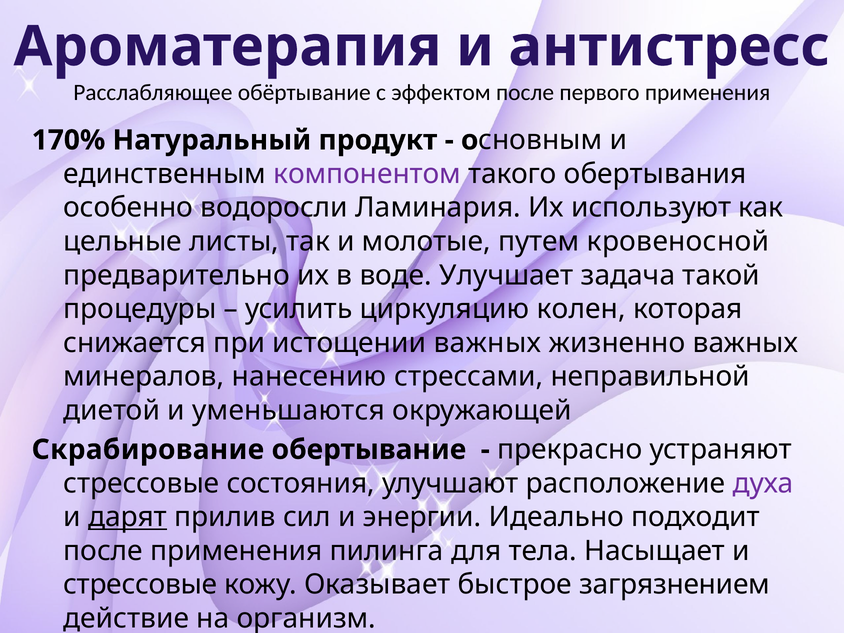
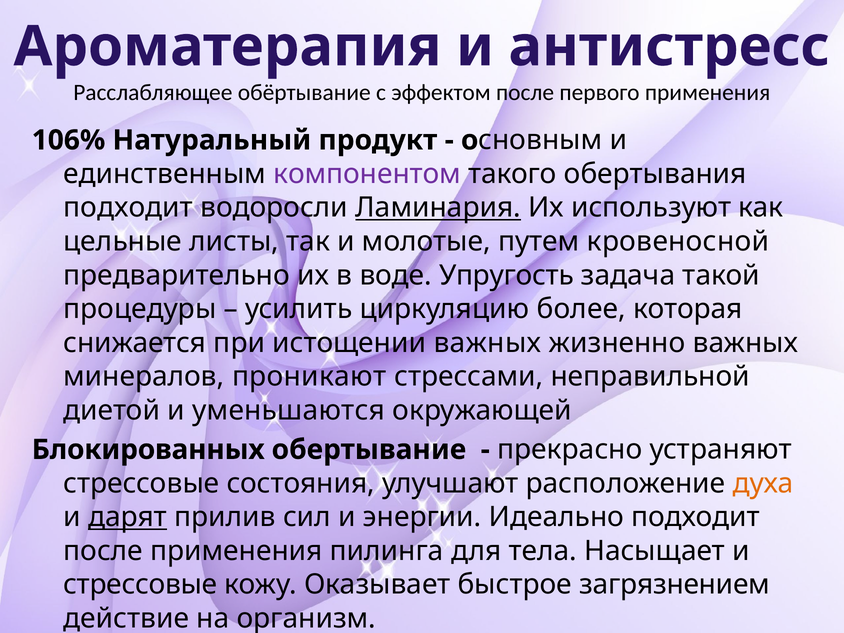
170%: 170% -> 106%
особенно at (128, 208): особенно -> подходит
Ламинария underline: none -> present
Улучшает: Улучшает -> Упругость
колен: колен -> более
нанесению: нанесению -> проникают
Скрабирование: Скрабирование -> Блокированных
духа colour: purple -> orange
